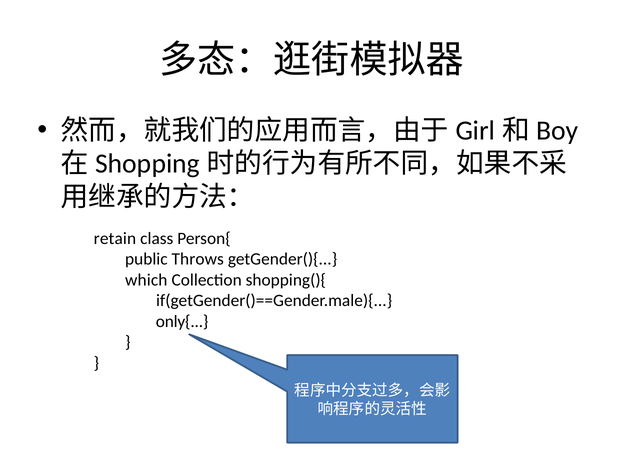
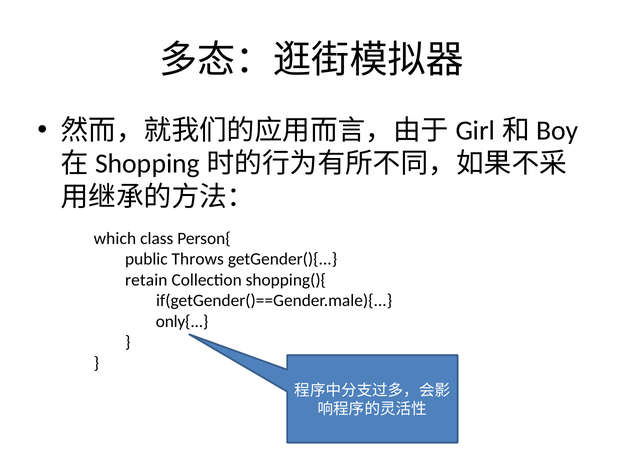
retain: retain -> which
which: which -> retain
